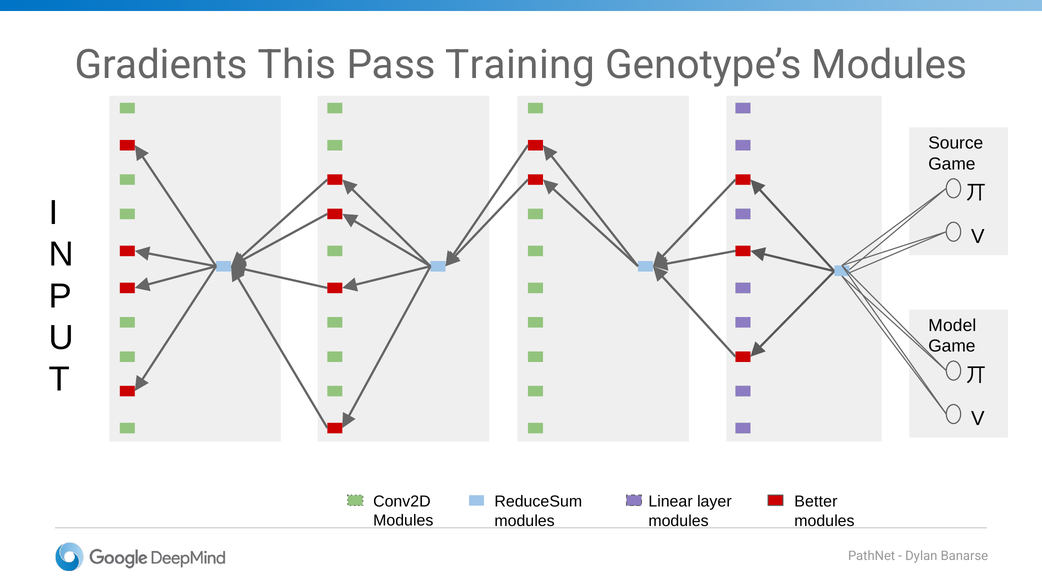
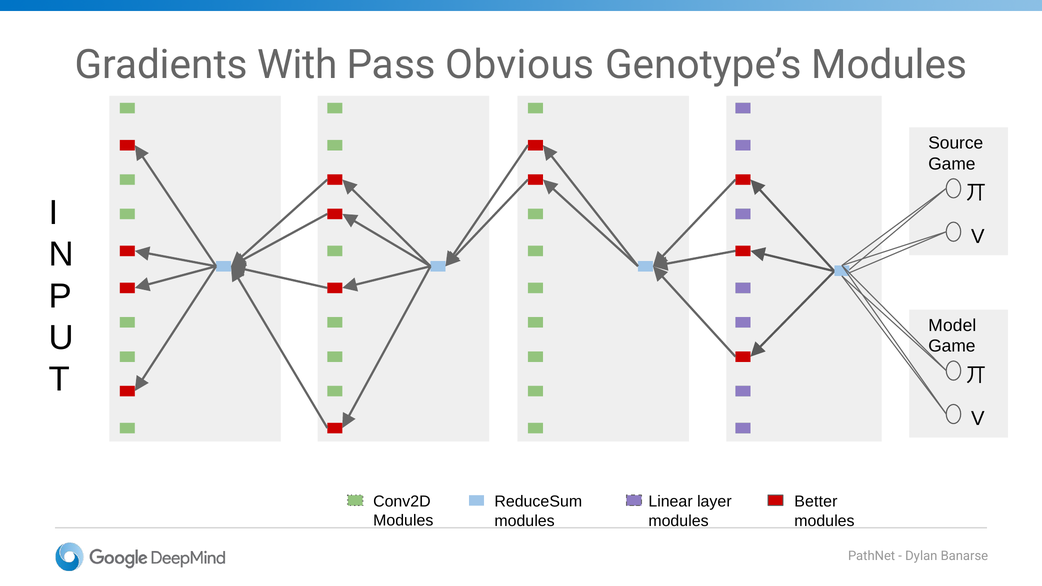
This: This -> With
Training: Training -> Obvious
